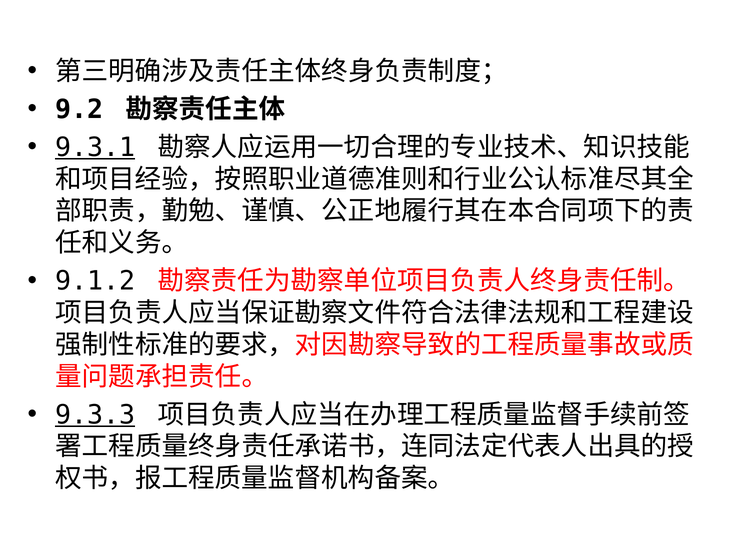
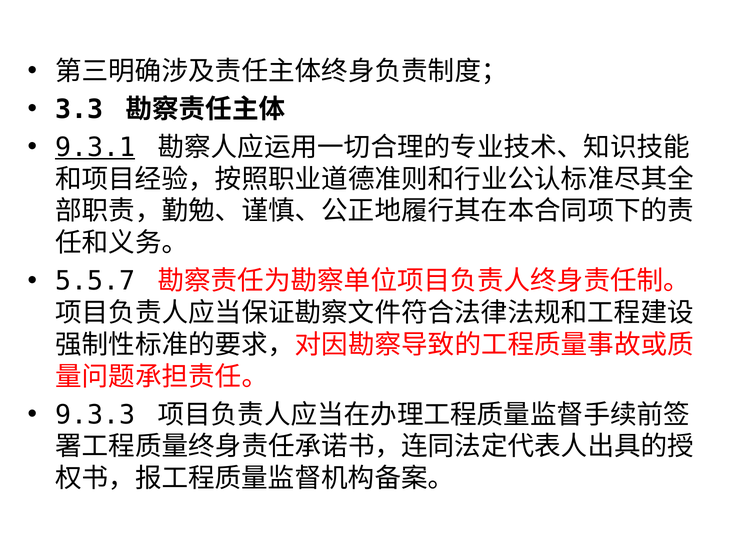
9.2: 9.2 -> 3.3
9.1.2: 9.1.2 -> 5.5.7
9.3.3 underline: present -> none
